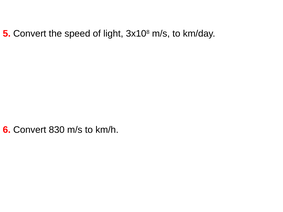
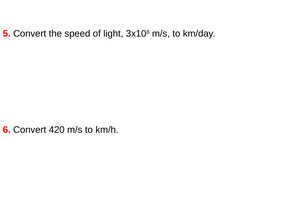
830: 830 -> 420
